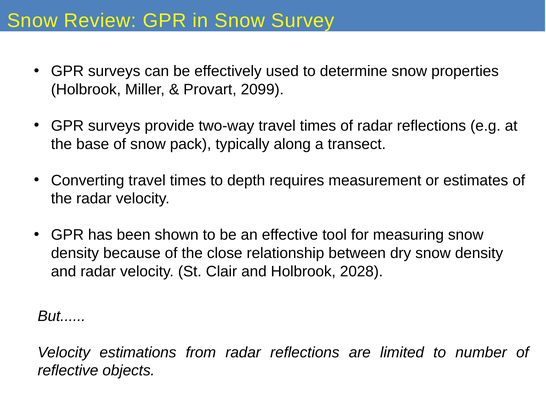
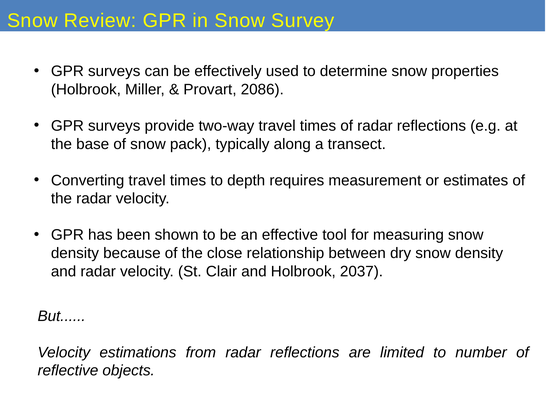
2099: 2099 -> 2086
2028: 2028 -> 2037
